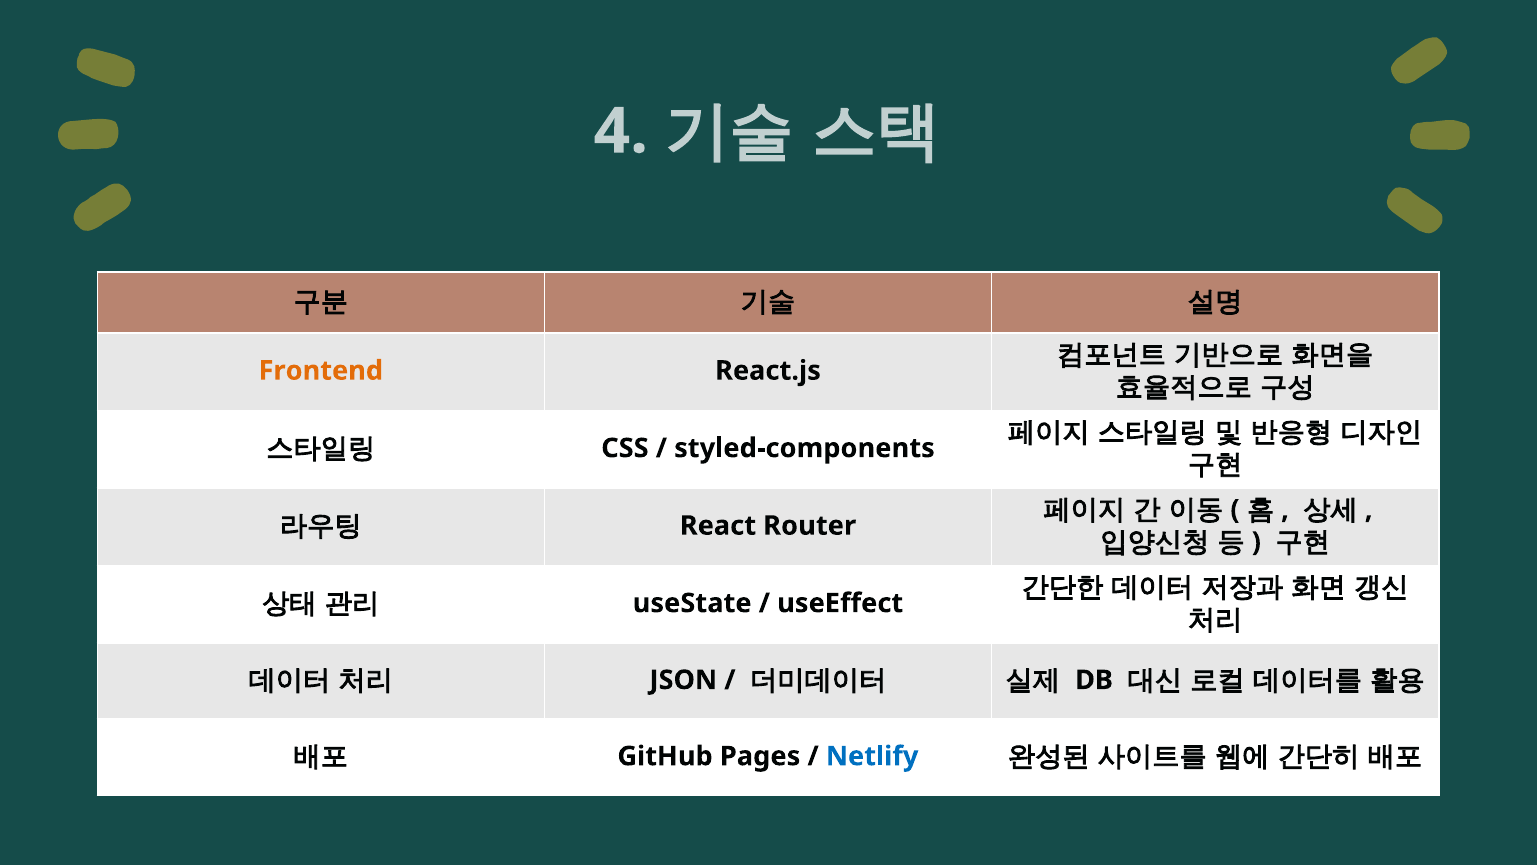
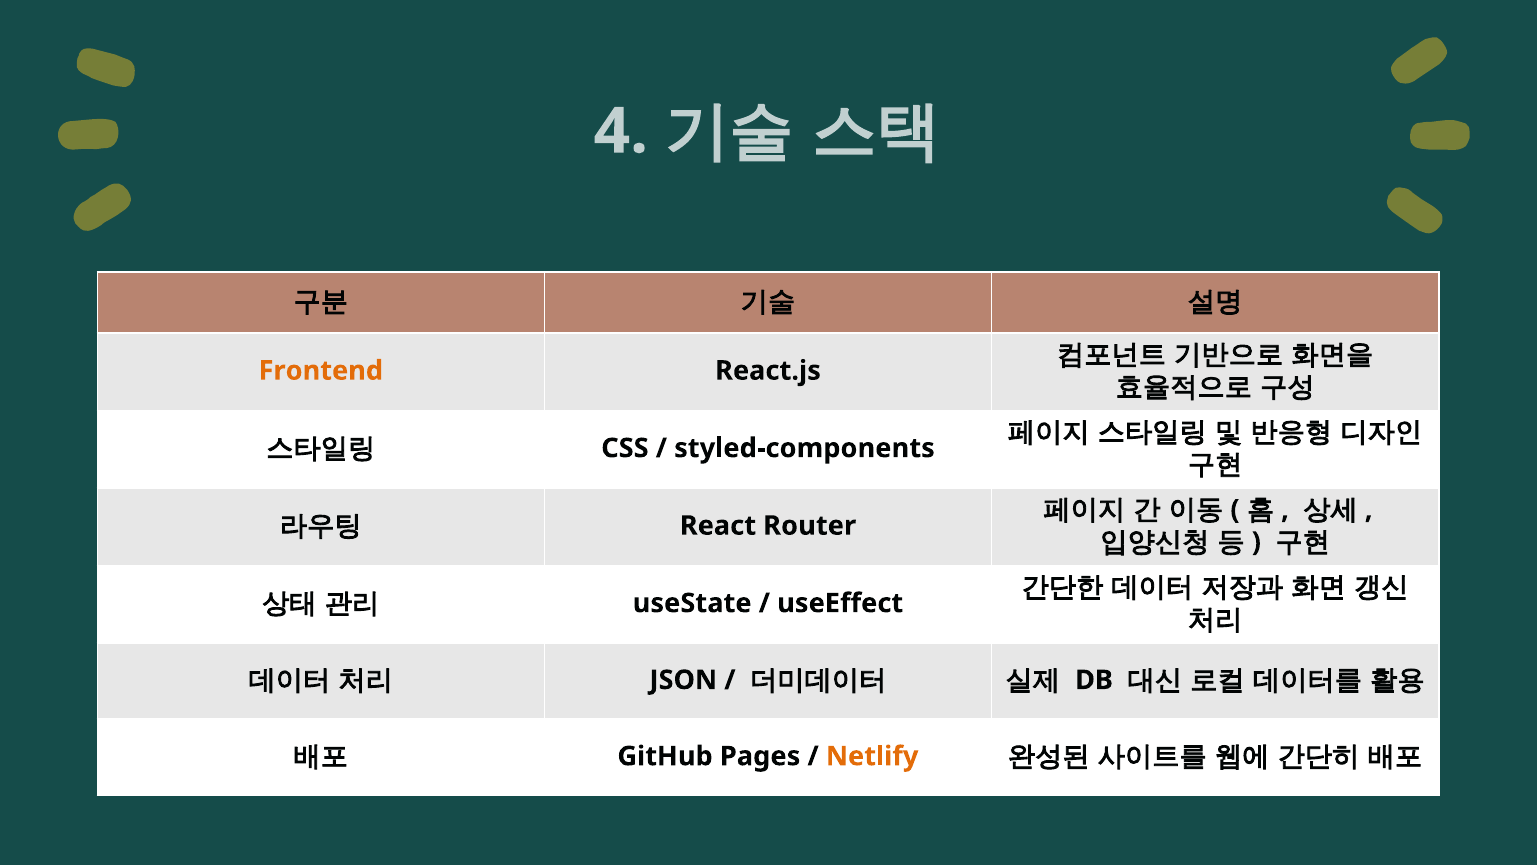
Netlify colour: blue -> orange
